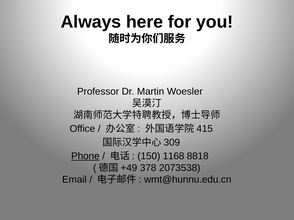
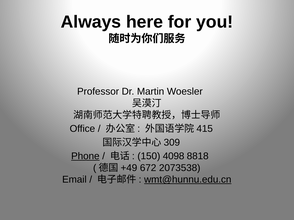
1168: 1168 -> 4098
378: 378 -> 672
wmt@hunnu.edu.cn underline: none -> present
